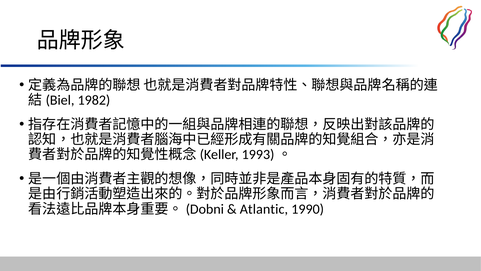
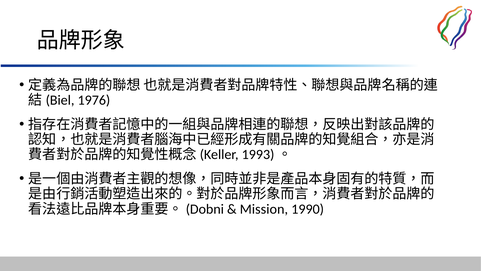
1982: 1982 -> 1976
Atlantic: Atlantic -> Mission
